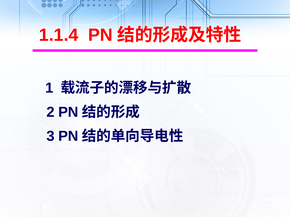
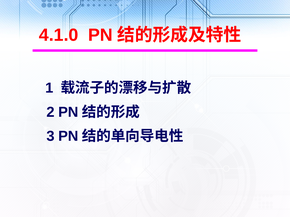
1.1.4: 1.1.4 -> 4.1.0
